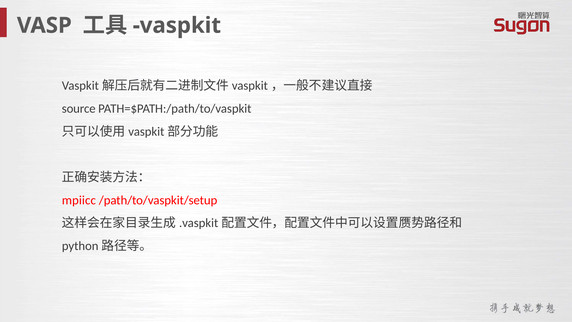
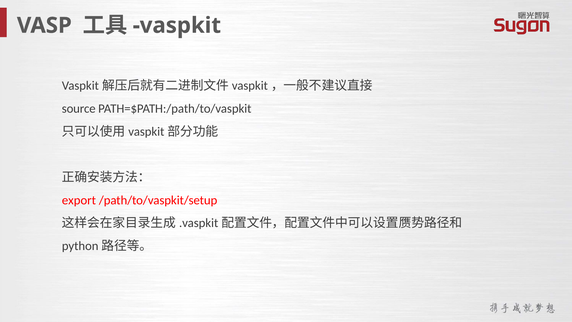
mpiicc: mpiicc -> export
